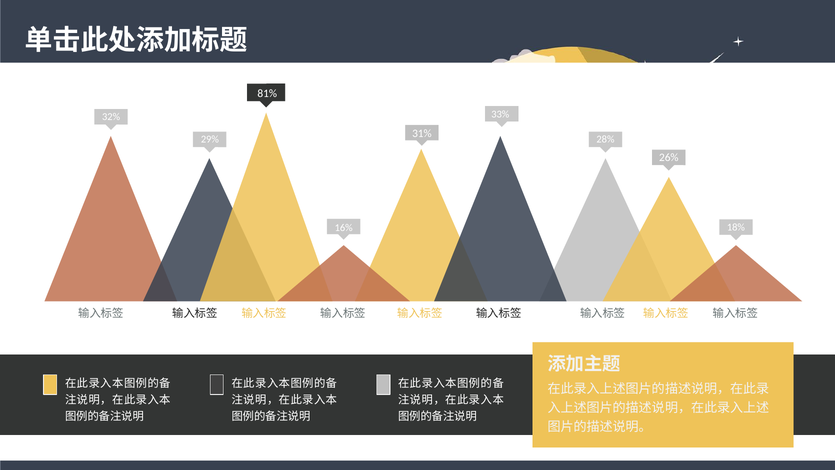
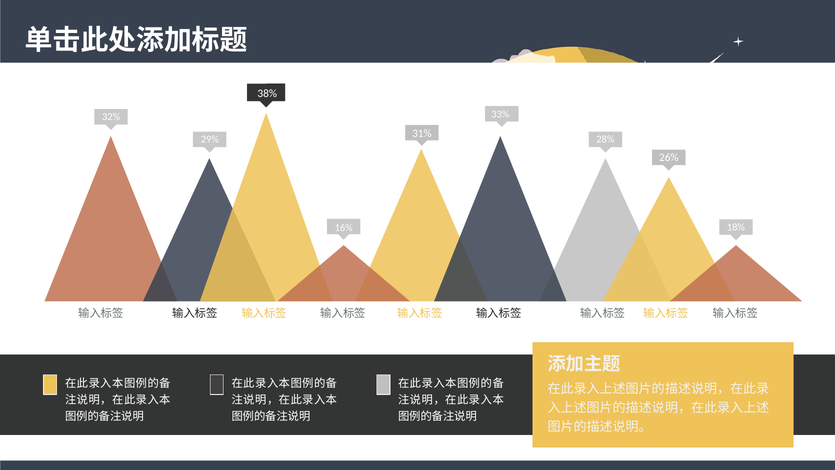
81%: 81% -> 38%
